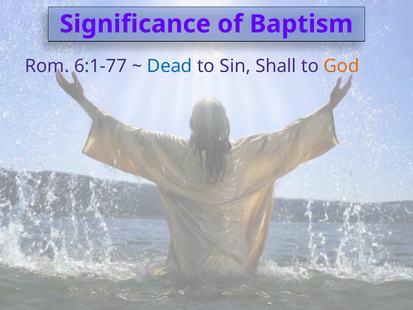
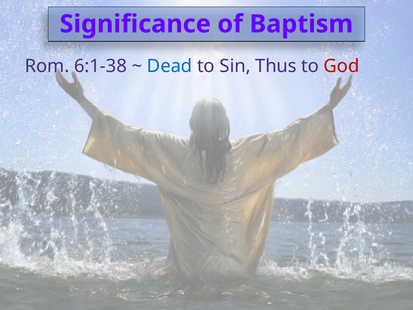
6:1-77: 6:1-77 -> 6:1-38
Shall: Shall -> Thus
God colour: orange -> red
